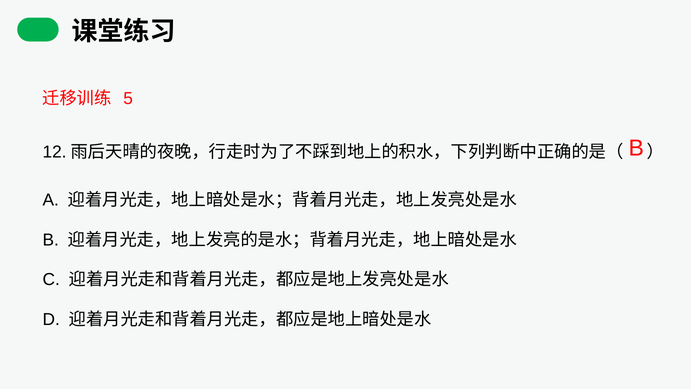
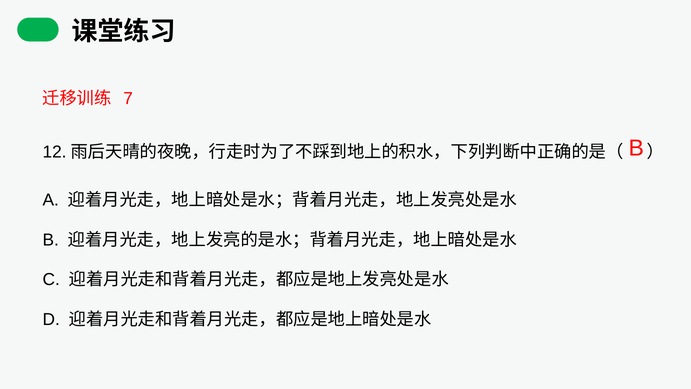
5: 5 -> 7
